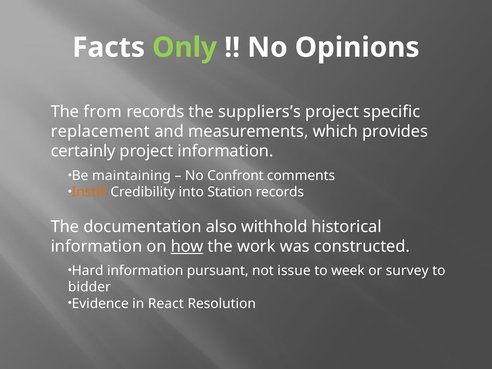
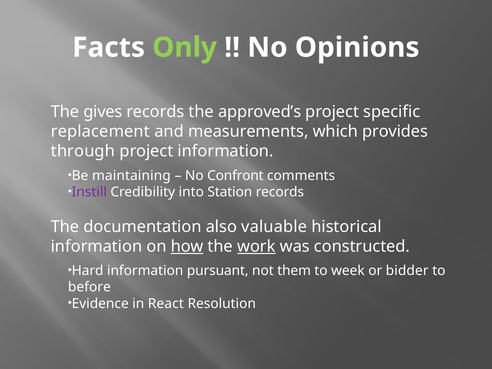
from: from -> gives
suppliers’s: suppliers’s -> approved’s
certainly: certainly -> through
Instill colour: orange -> purple
withhold: withhold -> valuable
work underline: none -> present
issue: issue -> them
survey: survey -> bidder
bidder: bidder -> before
